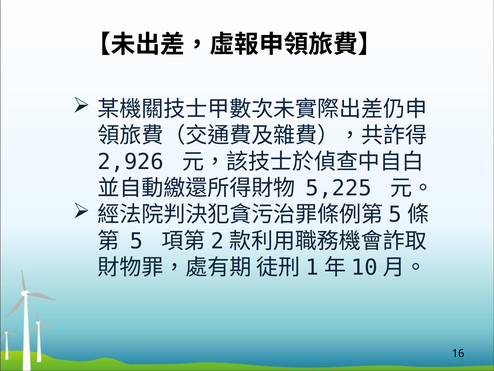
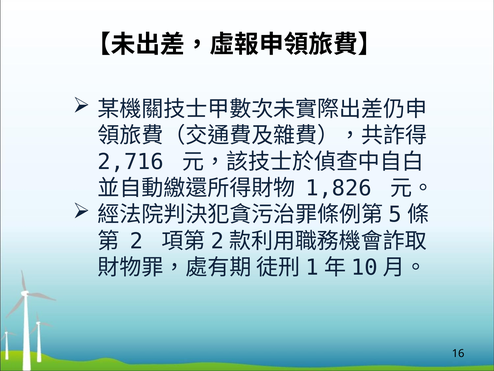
2,926: 2,926 -> 2,716
5,225: 5,225 -> 1,826
5: 5 -> 2
